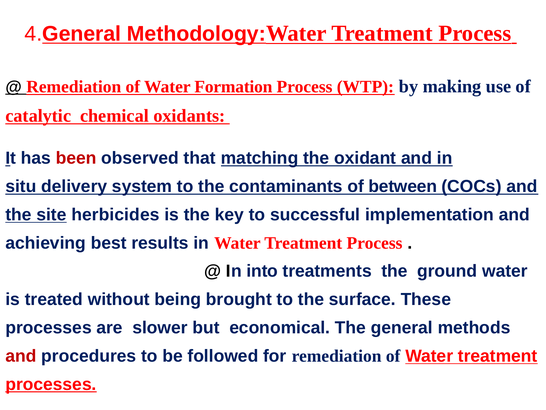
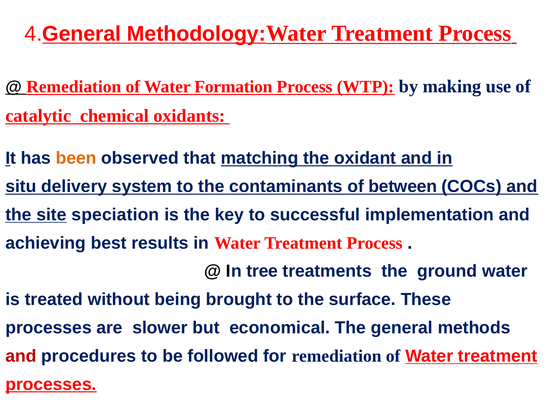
been colour: red -> orange
herbicides: herbicides -> speciation
into: into -> tree
